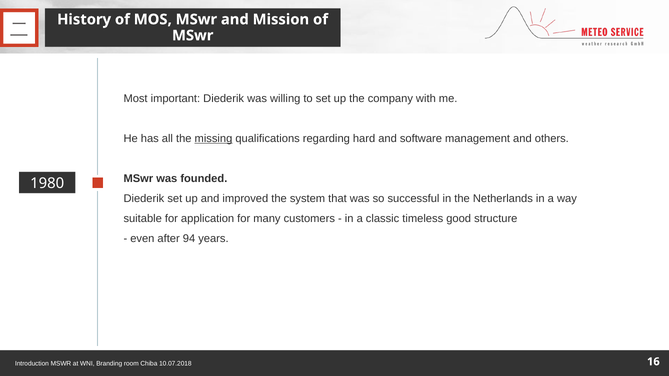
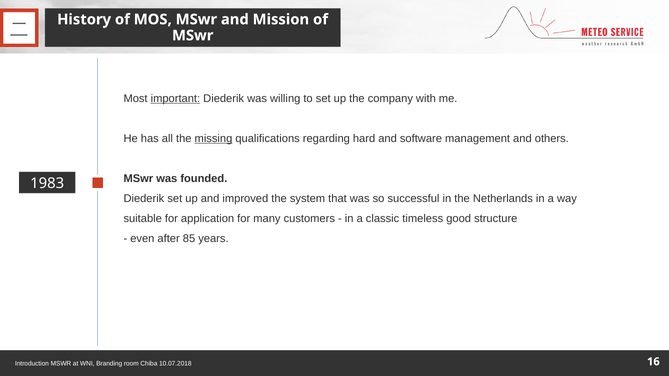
important underline: none -> present
1980: 1980 -> 1983
94: 94 -> 85
